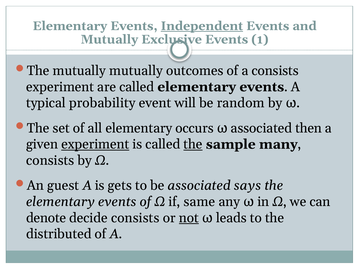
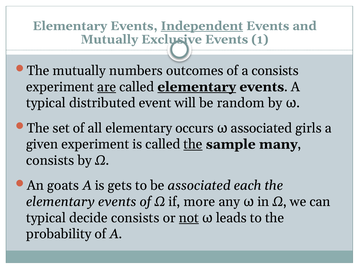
mutually mutually: mutually -> numbers
are underline: none -> present
elementary at (197, 87) underline: none -> present
probability: probability -> distributed
then: then -> girls
experiment at (95, 144) underline: present -> none
guest: guest -> goats
says: says -> each
same: same -> more
denote at (46, 218): denote -> typical
distributed: distributed -> probability
